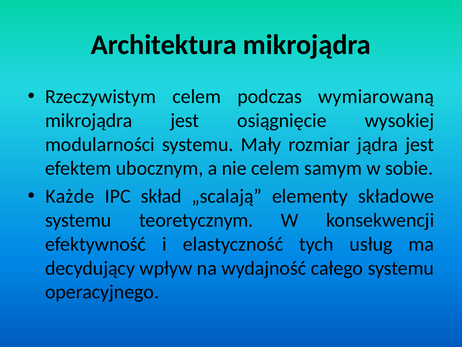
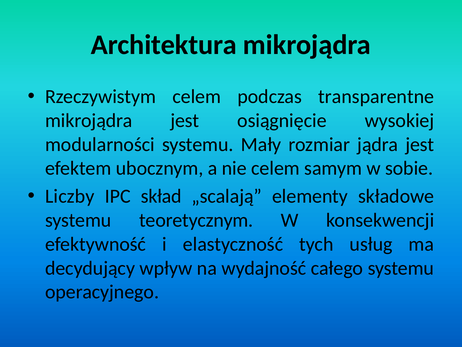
wymiarowaną: wymiarowaną -> transparentne
Każde: Każde -> Liczby
